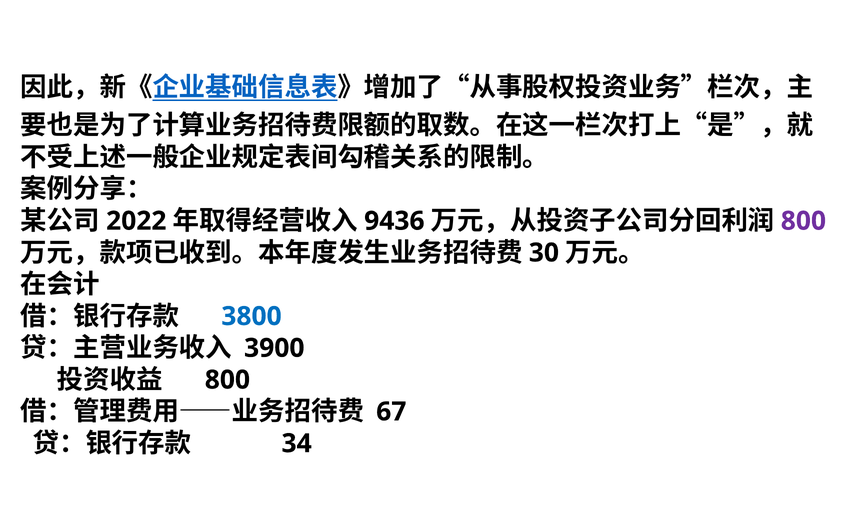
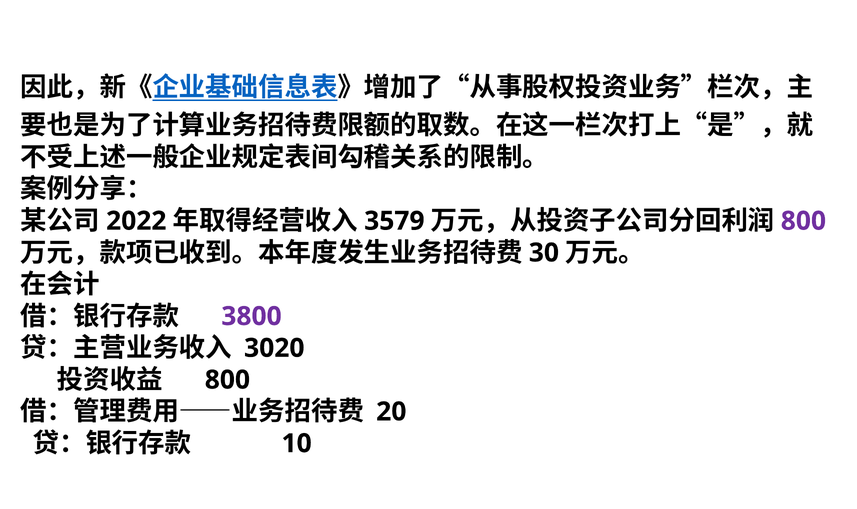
9436: 9436 -> 3579
3800 colour: blue -> purple
3900: 3900 -> 3020
67: 67 -> 20
34: 34 -> 10
